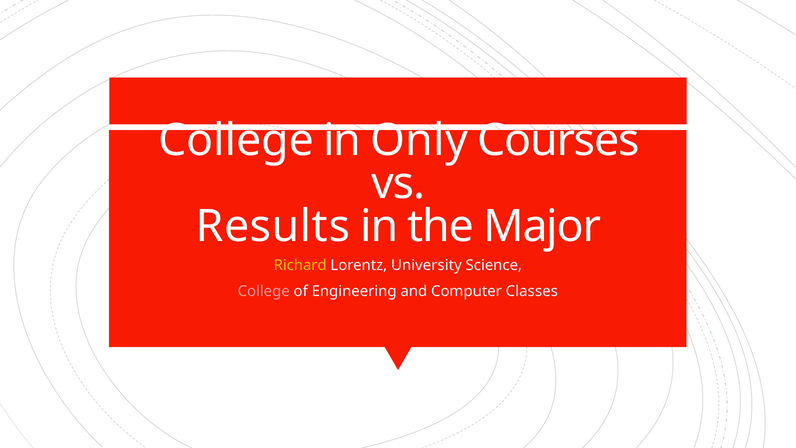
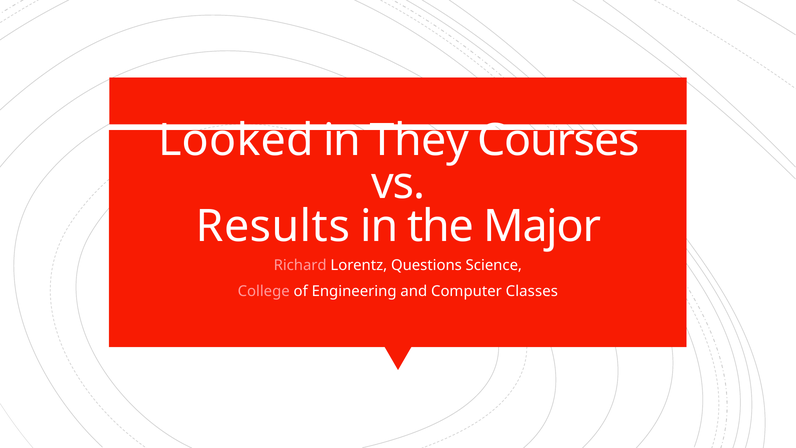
College at (236, 140): College -> Looked
Only: Only -> They
Richard colour: yellow -> pink
University: University -> Questions
